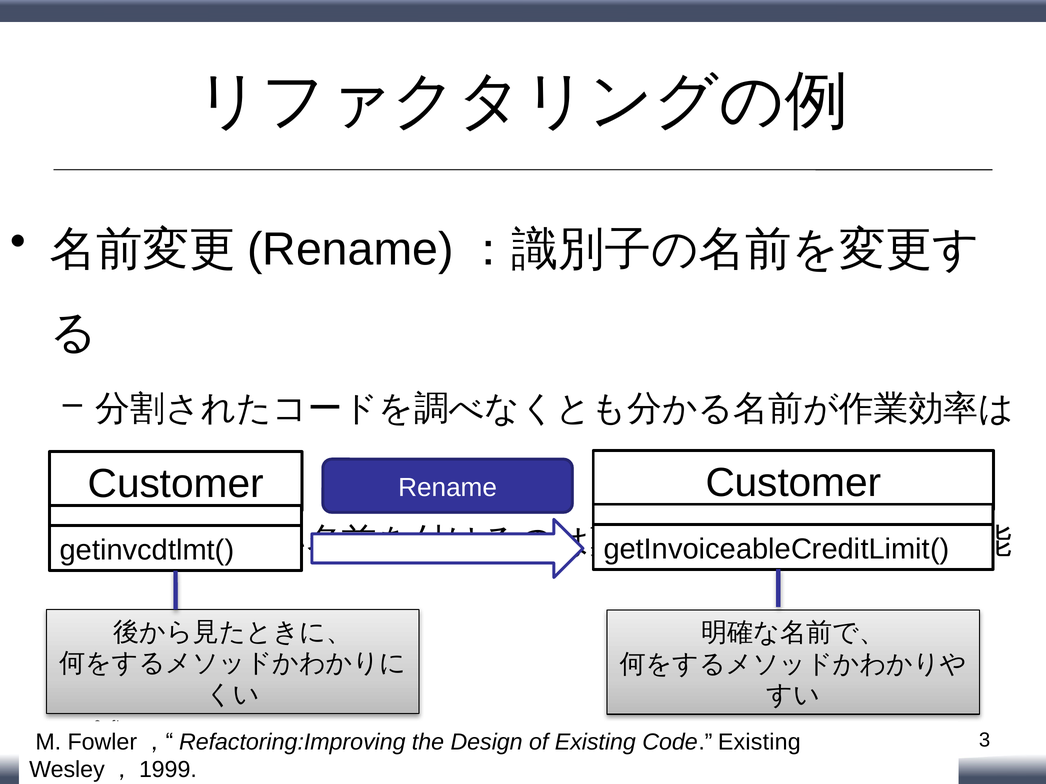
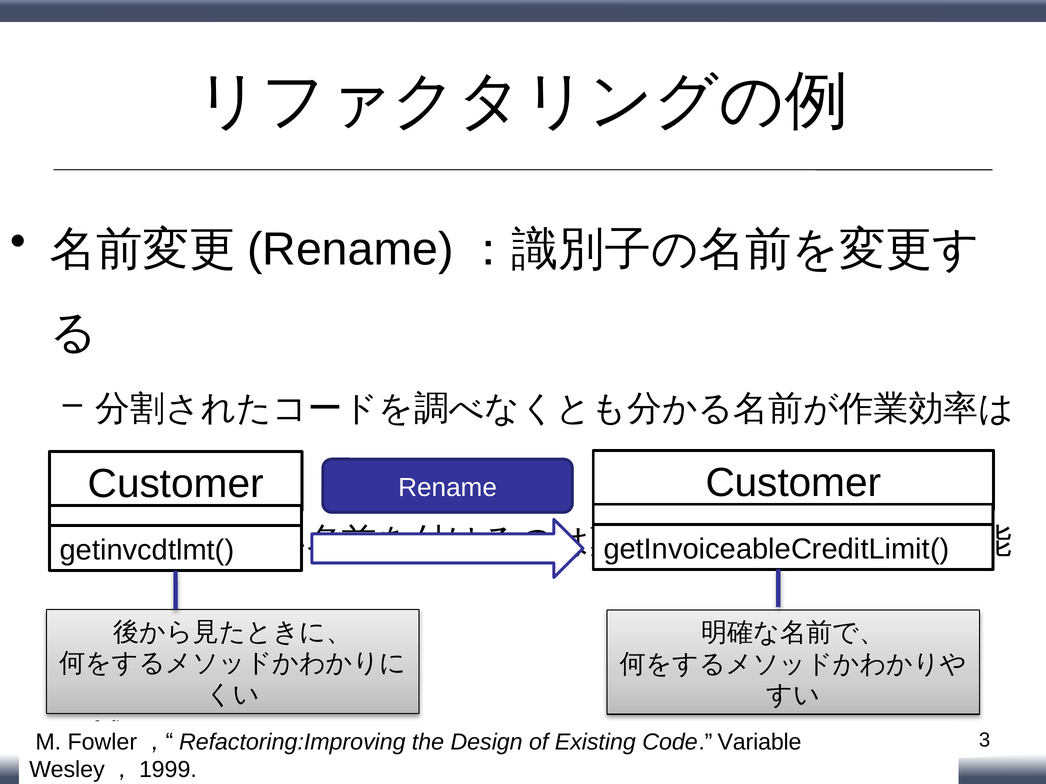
Code Existing: Existing -> Variable
